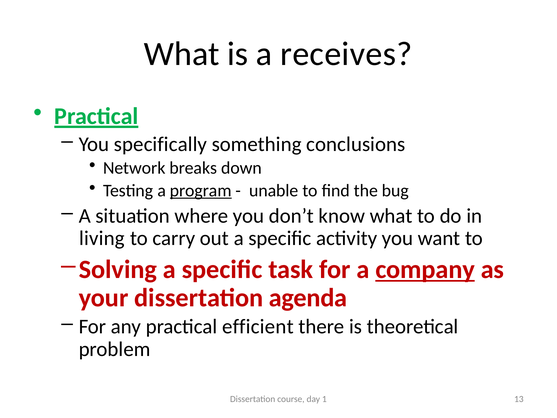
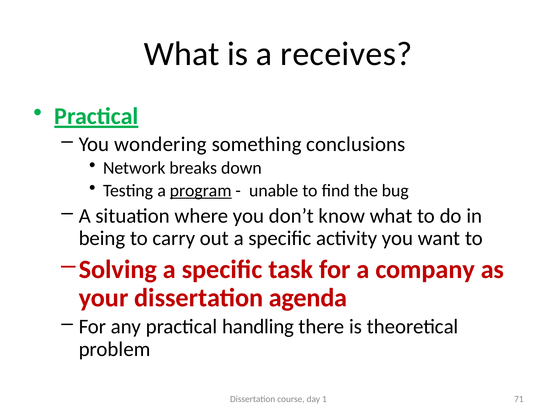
specifically: specifically -> wondering
living: living -> being
company underline: present -> none
efficient: efficient -> handling
13: 13 -> 71
